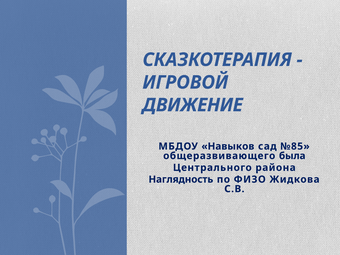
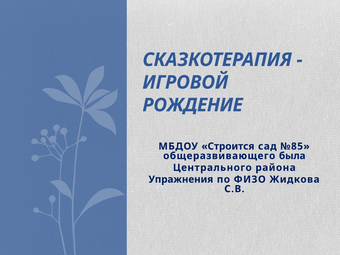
ДВИЖЕНИЕ: ДВИЖЕНИЕ -> РОЖДЕНИЕ
Навыков: Навыков -> Строится
Наглядность: Наглядность -> Упражнения
